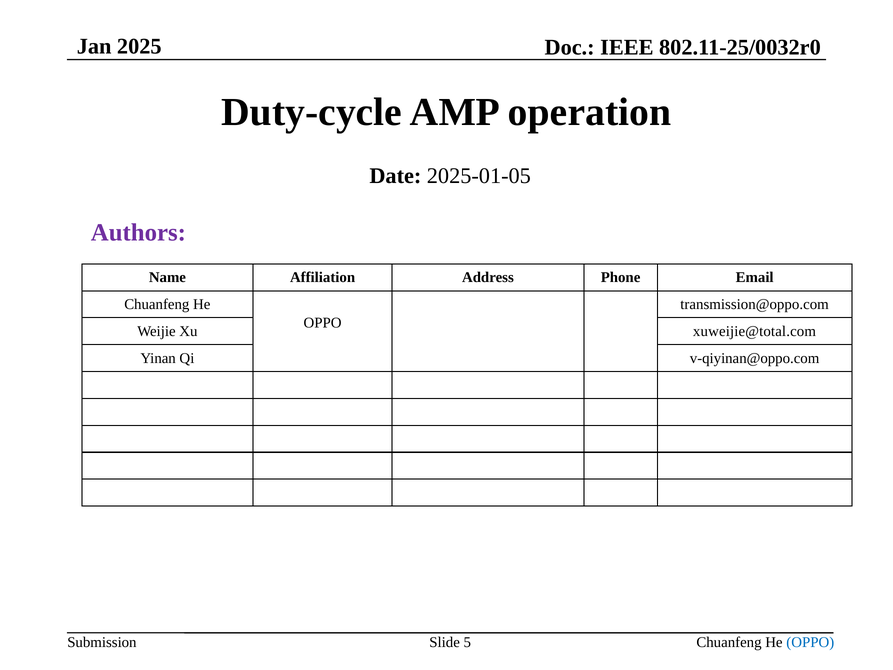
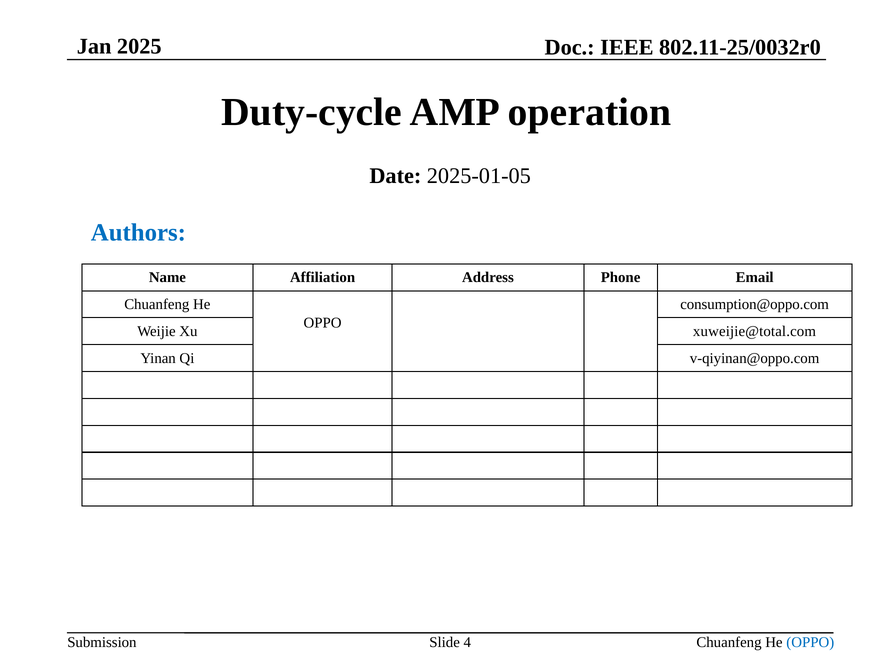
Authors colour: purple -> blue
transmission@oppo.com: transmission@oppo.com -> consumption@oppo.com
5: 5 -> 4
